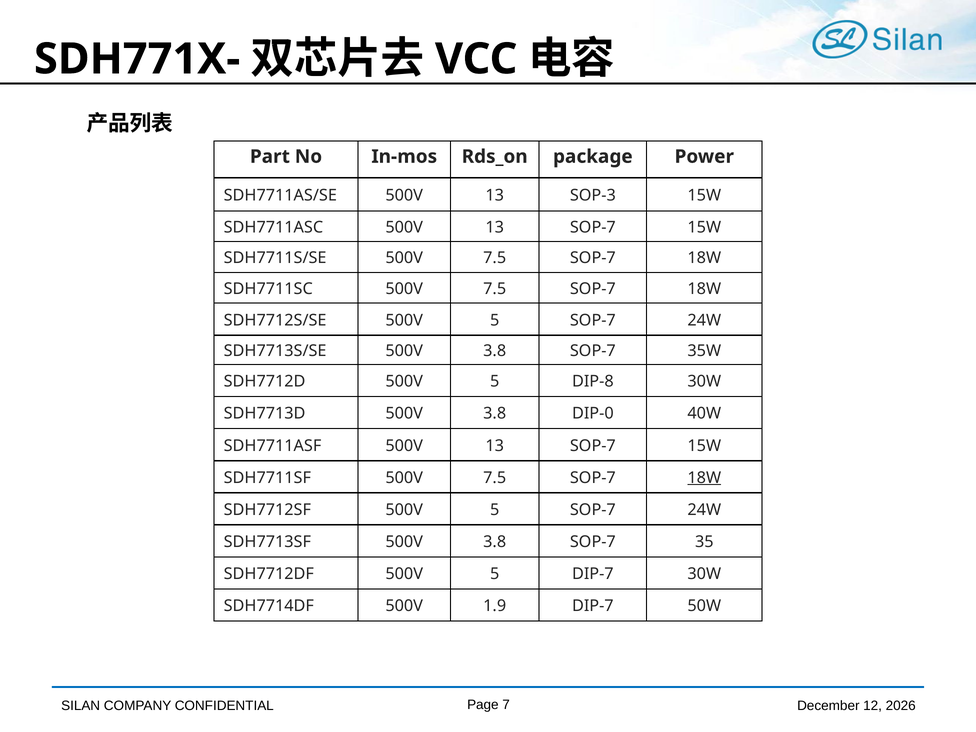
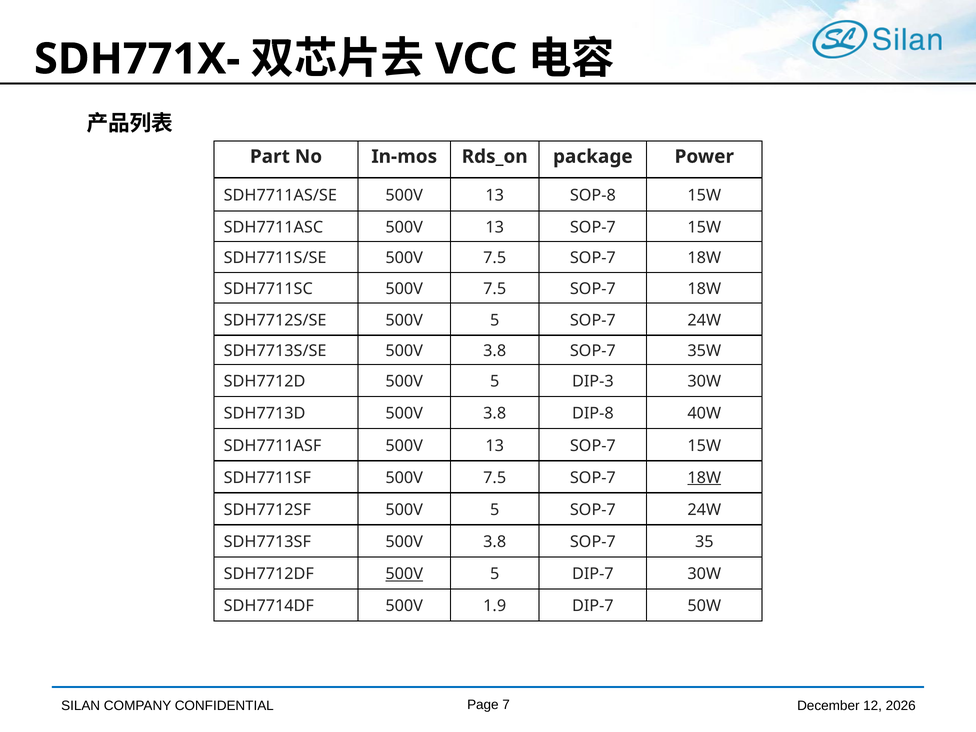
SOP-3: SOP-3 -> SOP-8
DIP-8: DIP-8 -> DIP-3
DIP-0: DIP-0 -> DIP-8
500V at (404, 574) underline: none -> present
